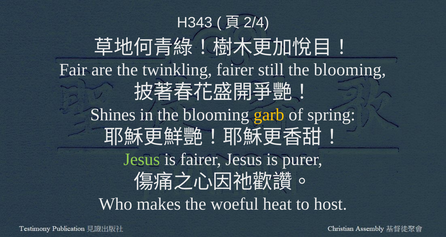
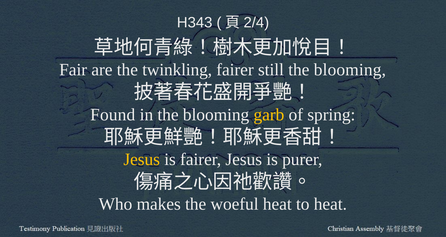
Shines: Shines -> Found
Jesus at (142, 159) colour: light green -> yellow
to host: host -> heat
